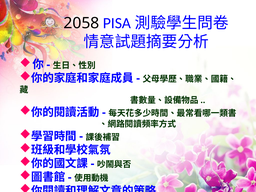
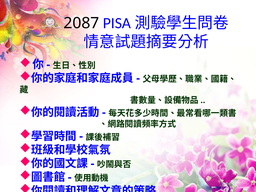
2058: 2058 -> 2087
